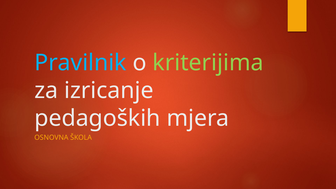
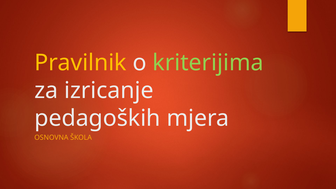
Pravilnik colour: light blue -> yellow
